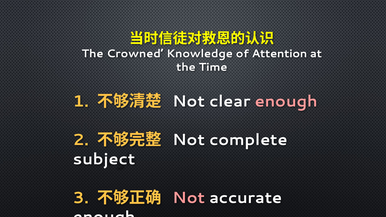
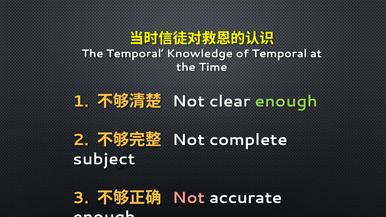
The Crowned: Crowned -> Temporal
of Attention: Attention -> Temporal
enough at (286, 101) colour: pink -> light green
